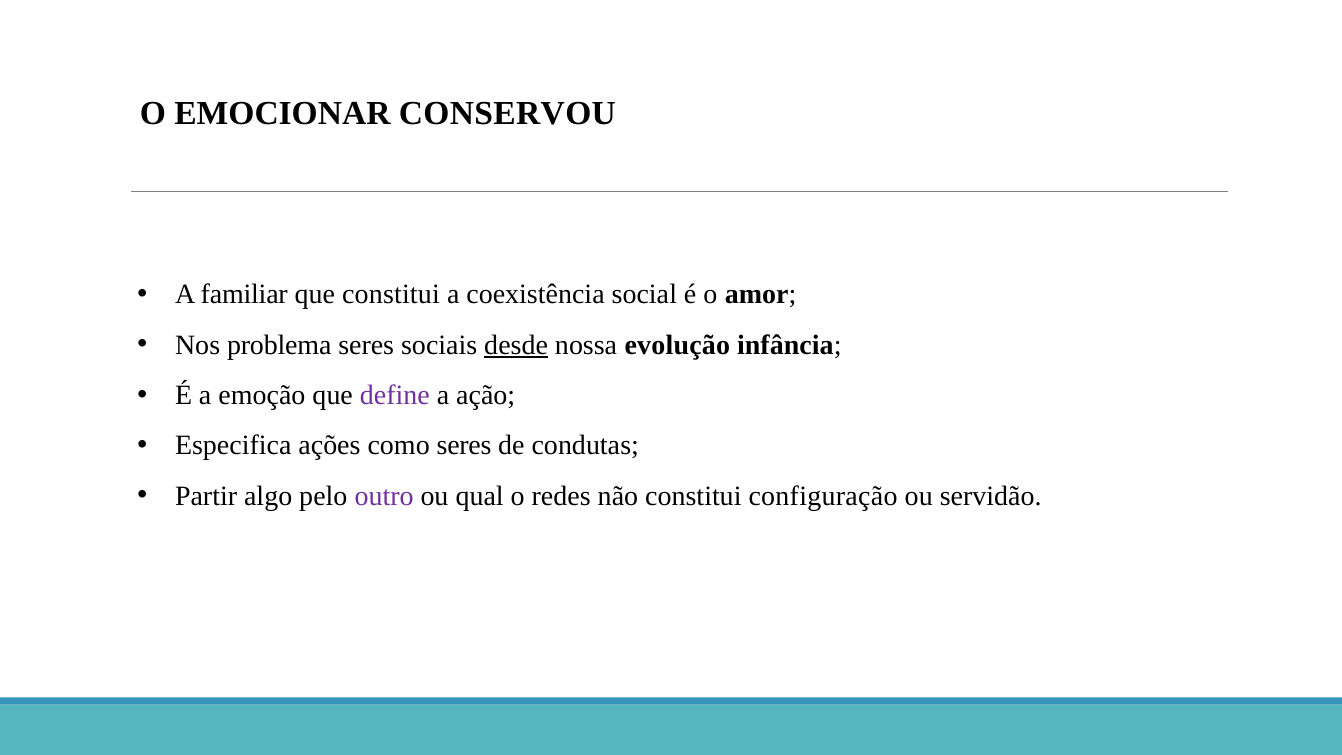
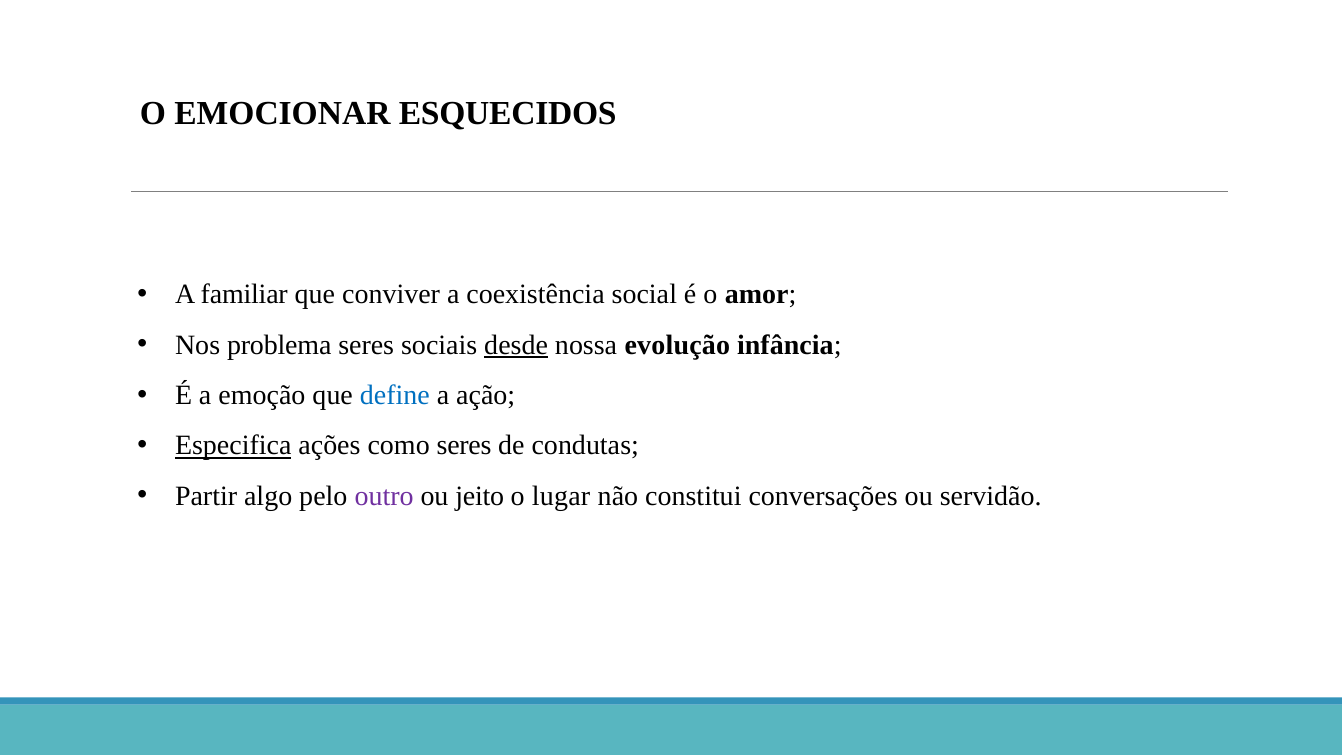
CONSERVOU: CONSERVOU -> ESQUECIDOS
que constitui: constitui -> conviver
define colour: purple -> blue
Especifica underline: none -> present
qual: qual -> jeito
redes: redes -> lugar
configuração: configuração -> conversações
